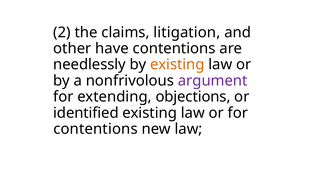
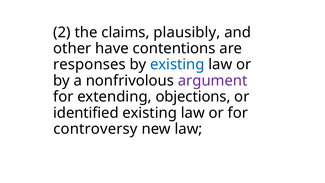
litigation: litigation -> plausibly
needlessly: needlessly -> responses
existing at (177, 64) colour: orange -> blue
contentions at (95, 129): contentions -> controversy
